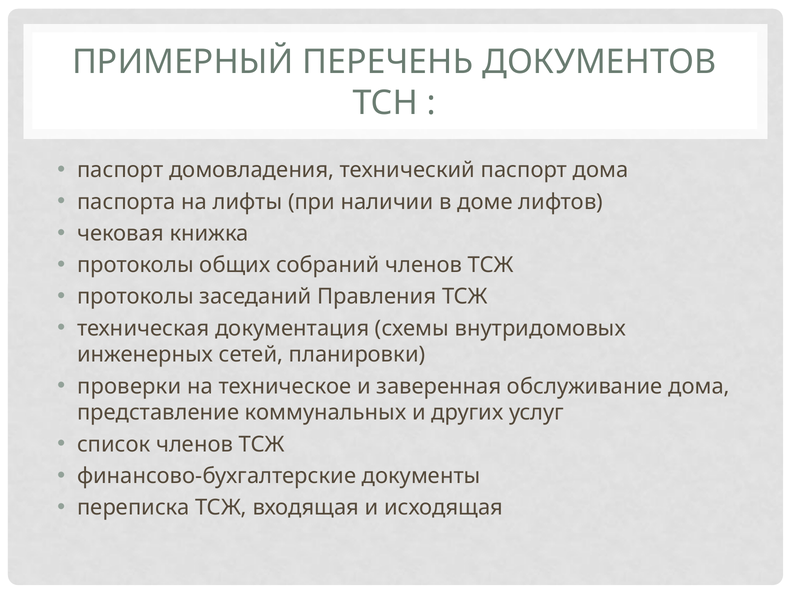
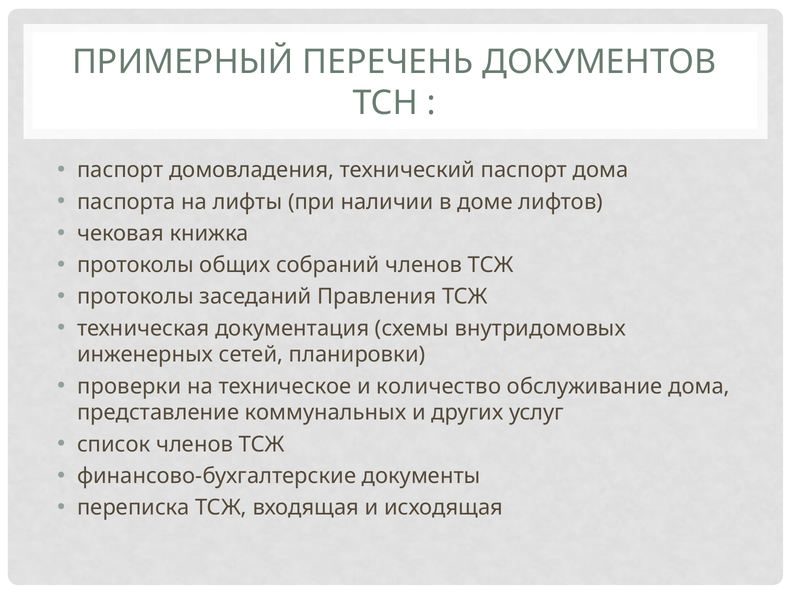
заверенная: заверенная -> количество
